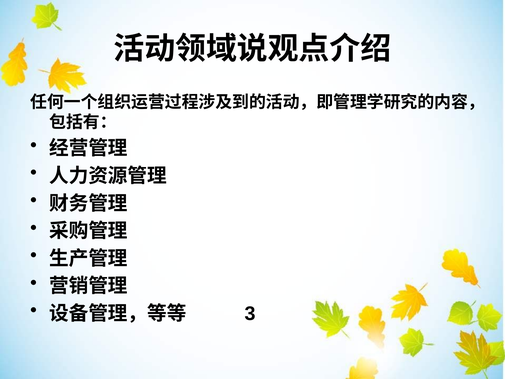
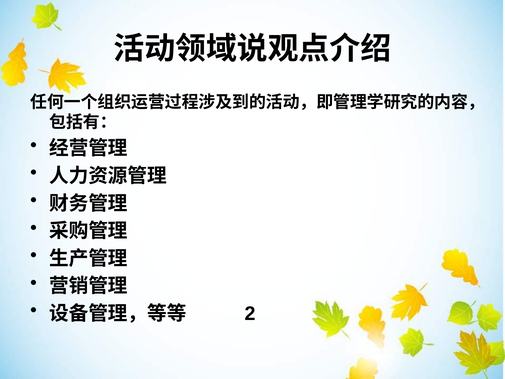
3: 3 -> 2
